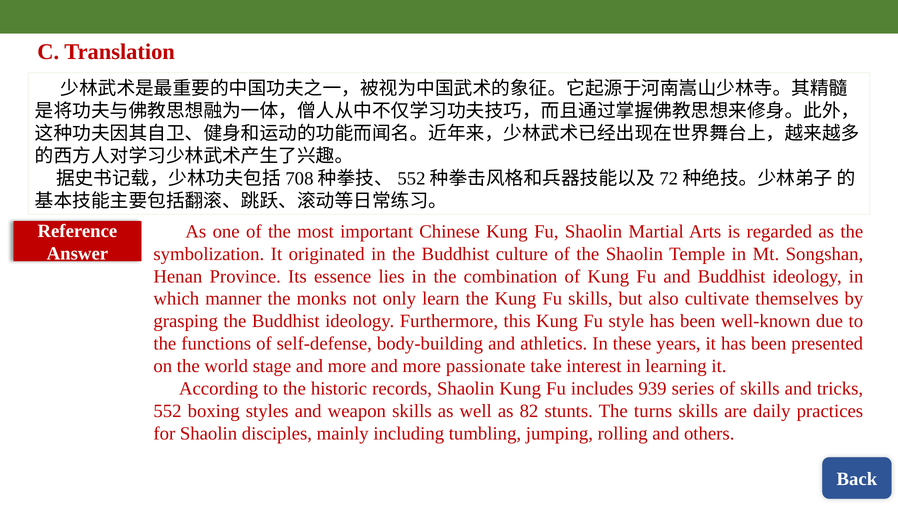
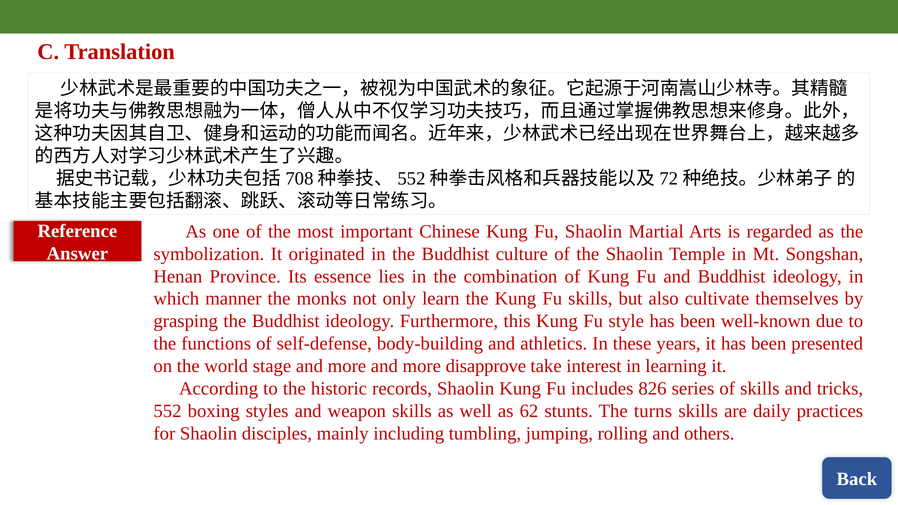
passionate: passionate -> disapprove
939: 939 -> 826
82: 82 -> 62
